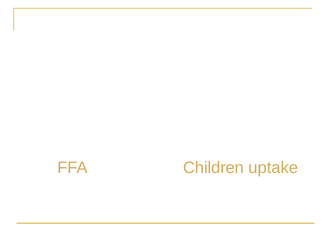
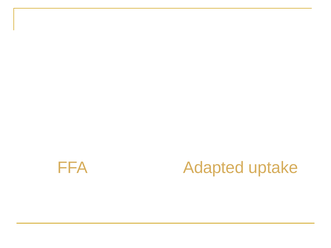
Children: Children -> Adapted
